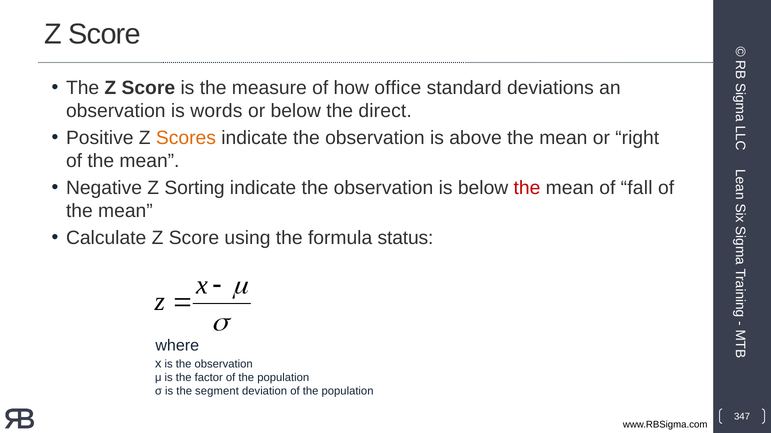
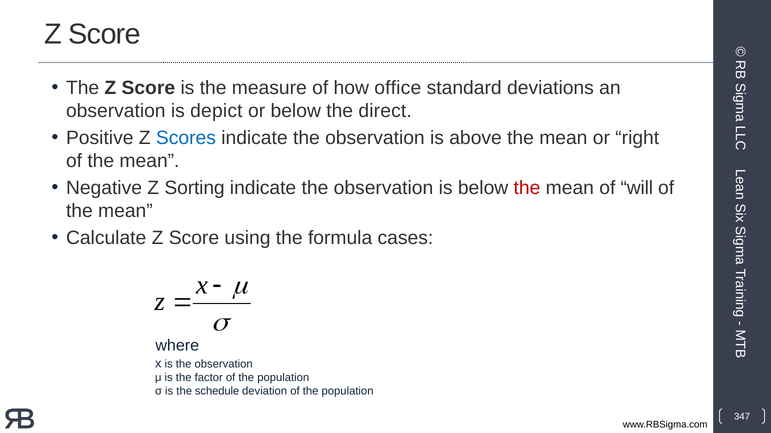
words: words -> depict
Scores colour: orange -> blue
fall: fall -> will
status: status -> cases
segment: segment -> schedule
